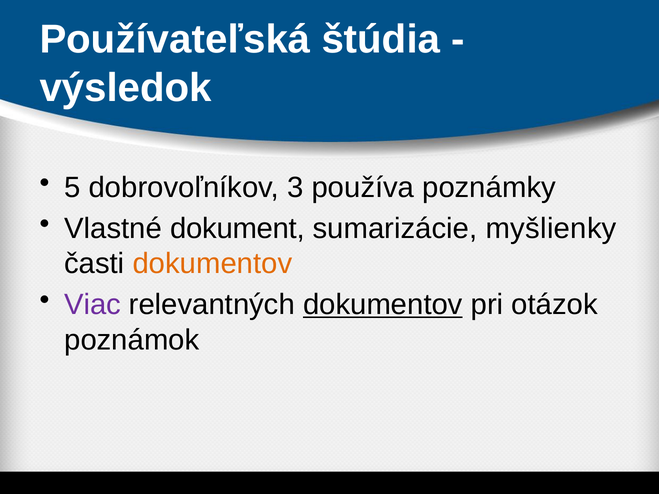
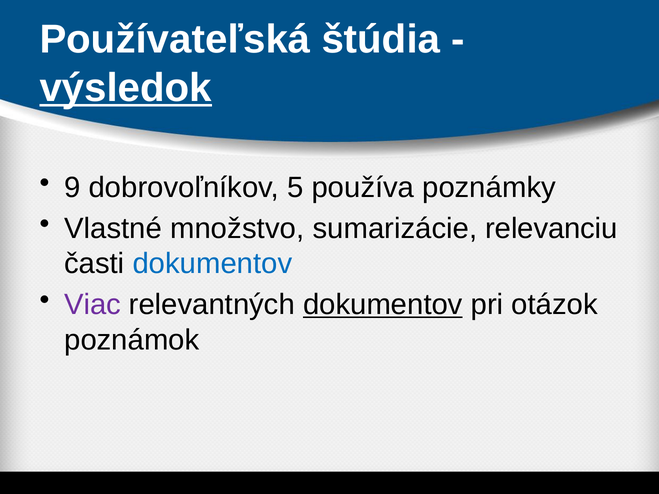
výsledok underline: none -> present
5: 5 -> 9
3: 3 -> 5
dokument: dokument -> množstvo
myšlienky: myšlienky -> relevanciu
dokumentov at (212, 264) colour: orange -> blue
